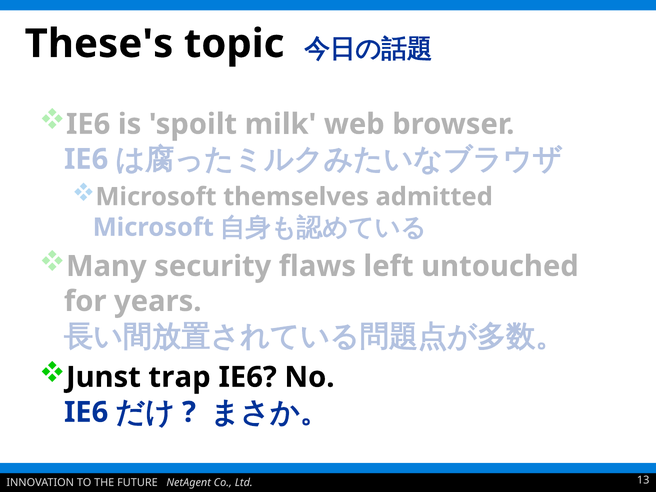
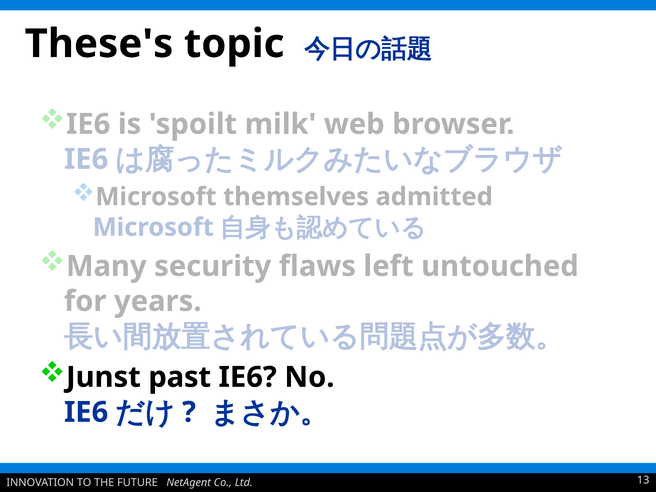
trap: trap -> past
